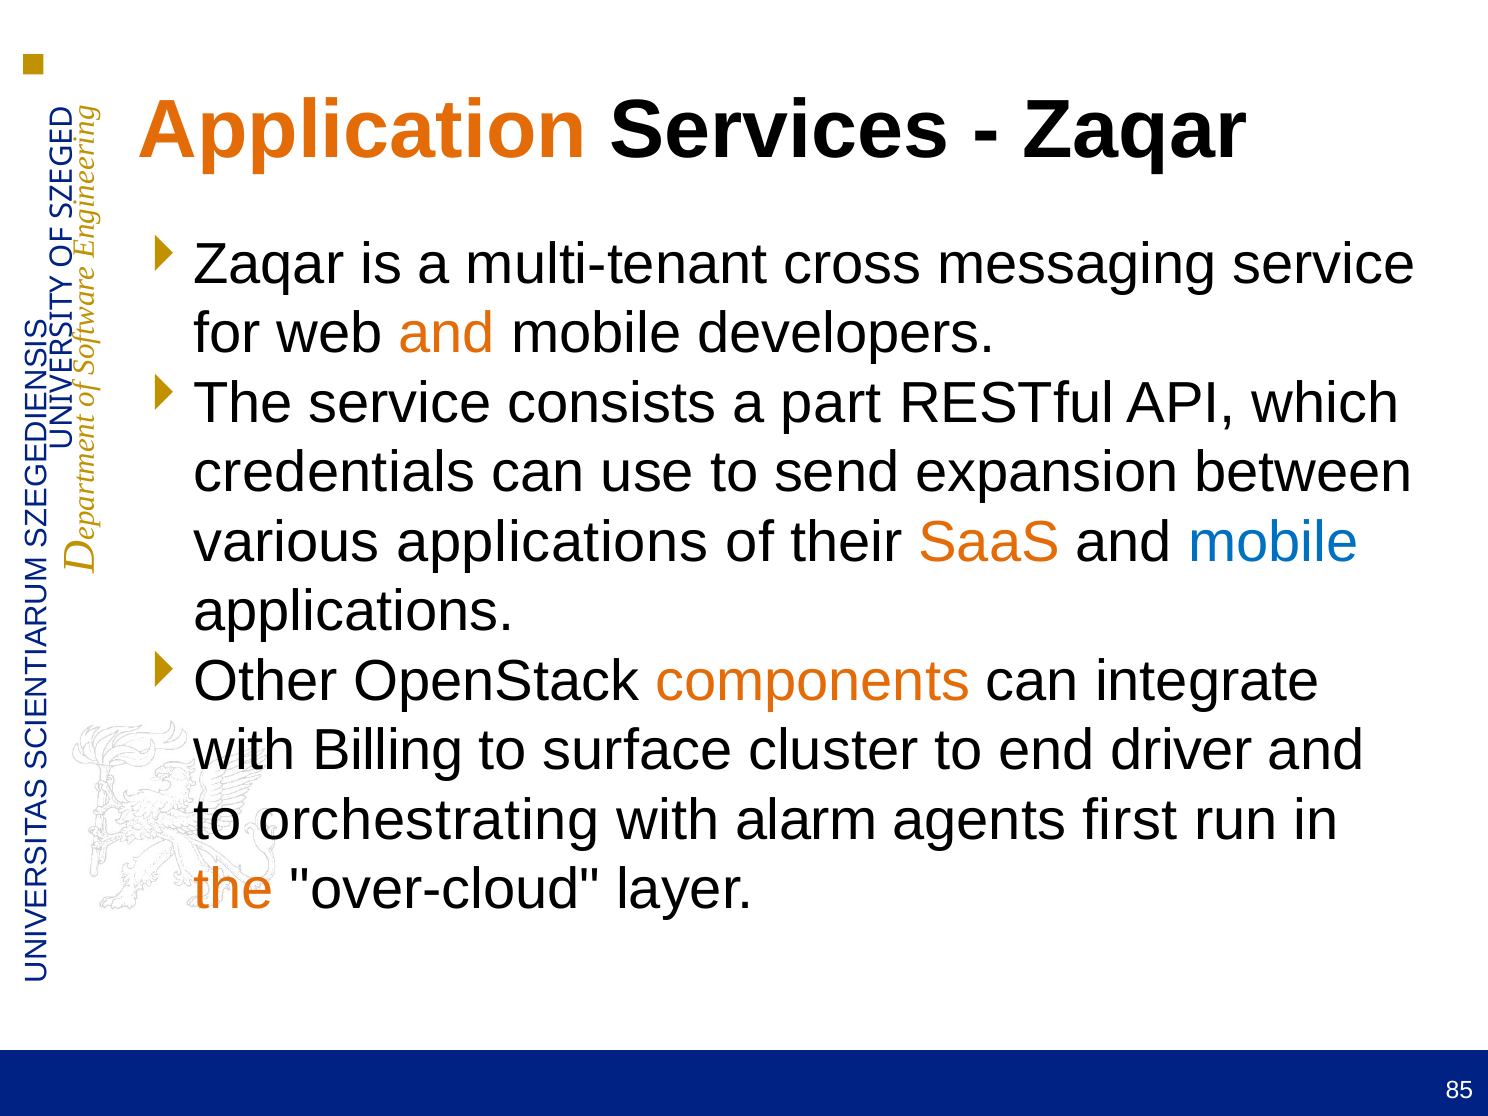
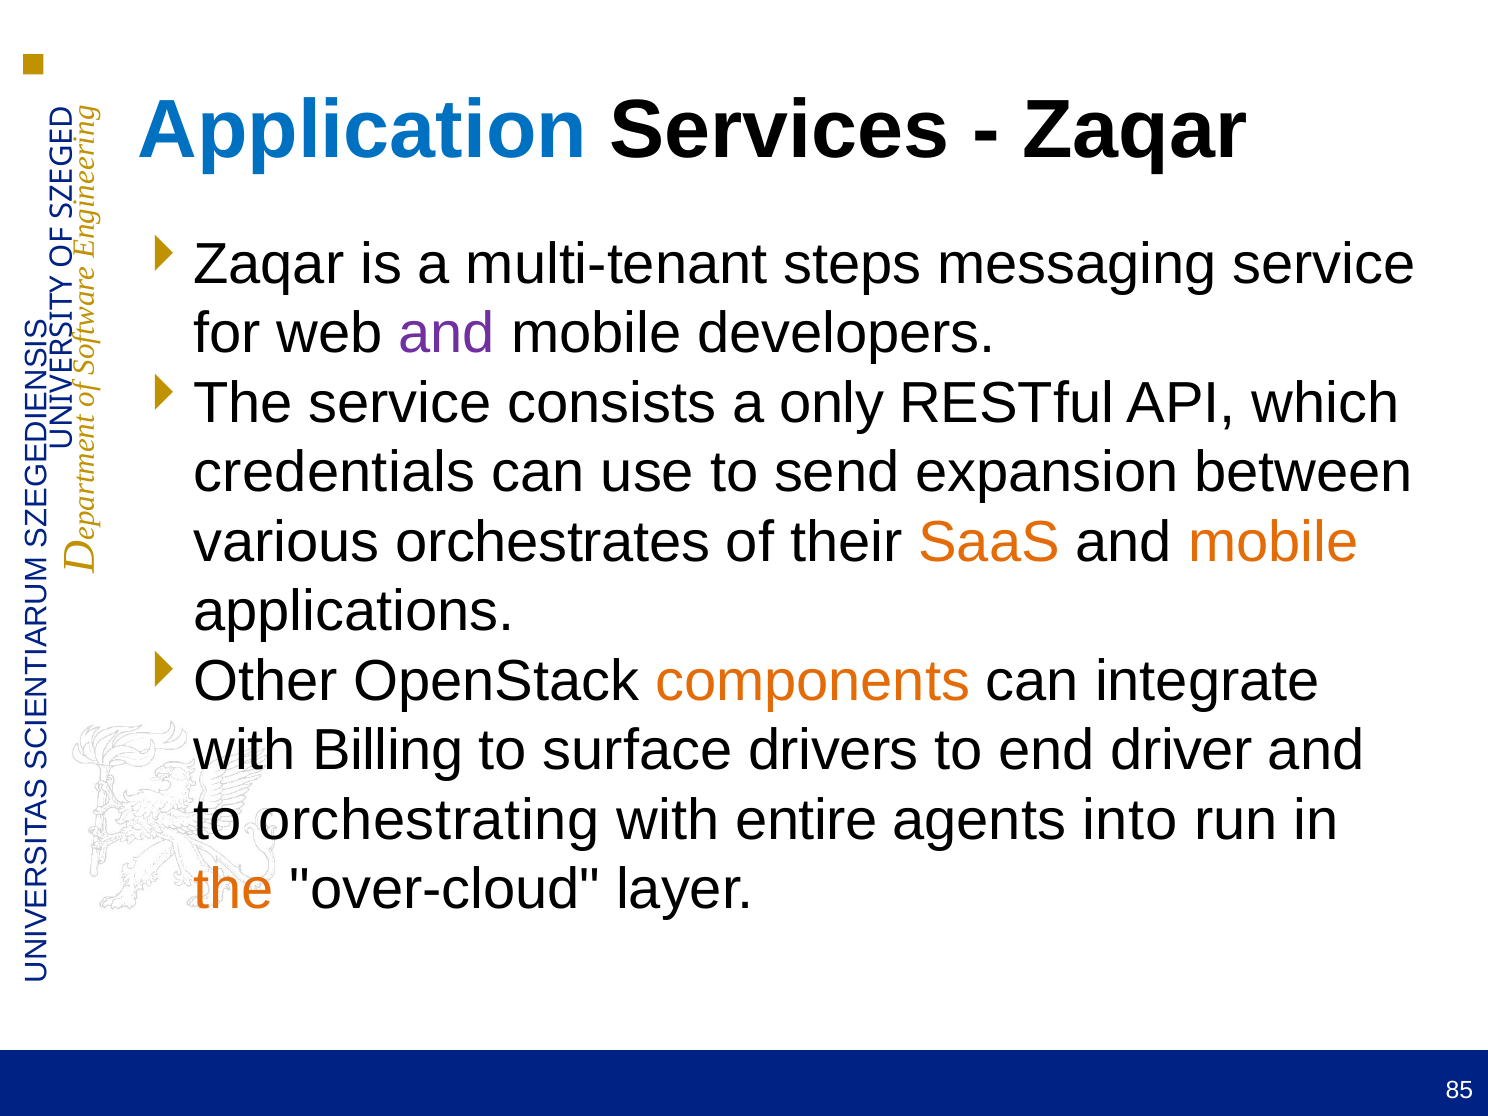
Application colour: orange -> blue
cross: cross -> steps
and at (447, 334) colour: orange -> purple
part: part -> only
various applications: applications -> orchestrates
mobile at (1273, 542) colour: blue -> orange
cluster: cluster -> drivers
alarm: alarm -> entire
first: first -> into
